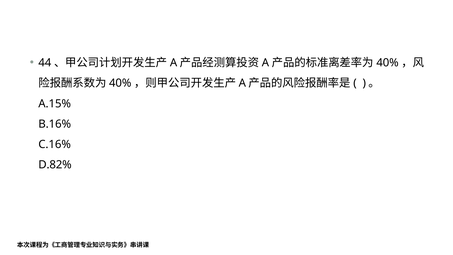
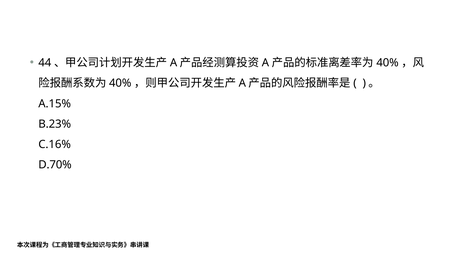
B.16%: B.16% -> B.23%
D.82%: D.82% -> D.70%
